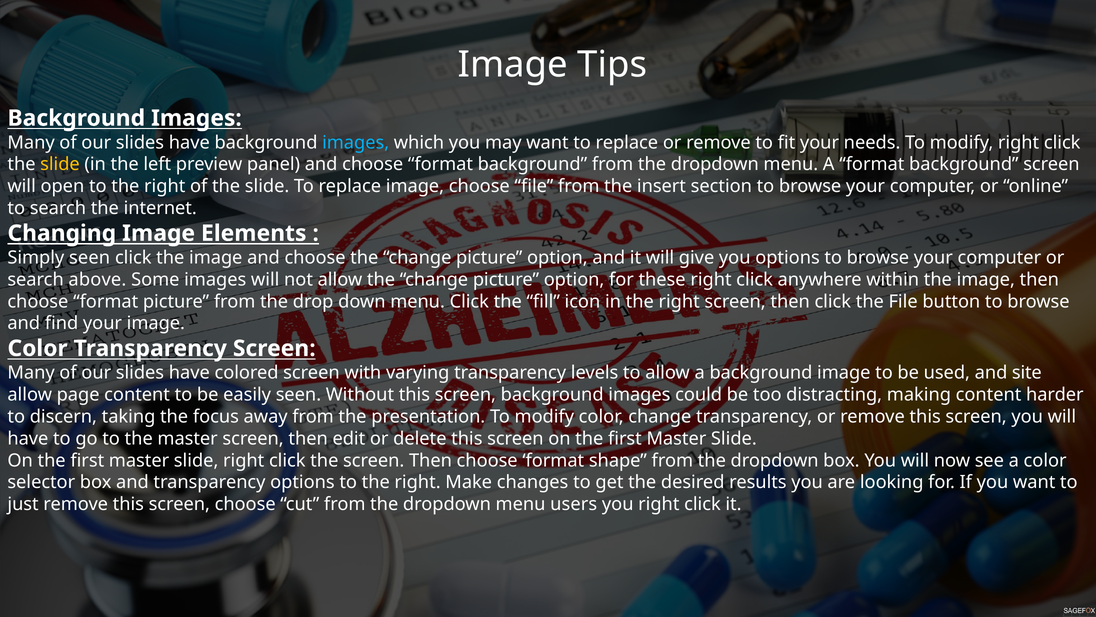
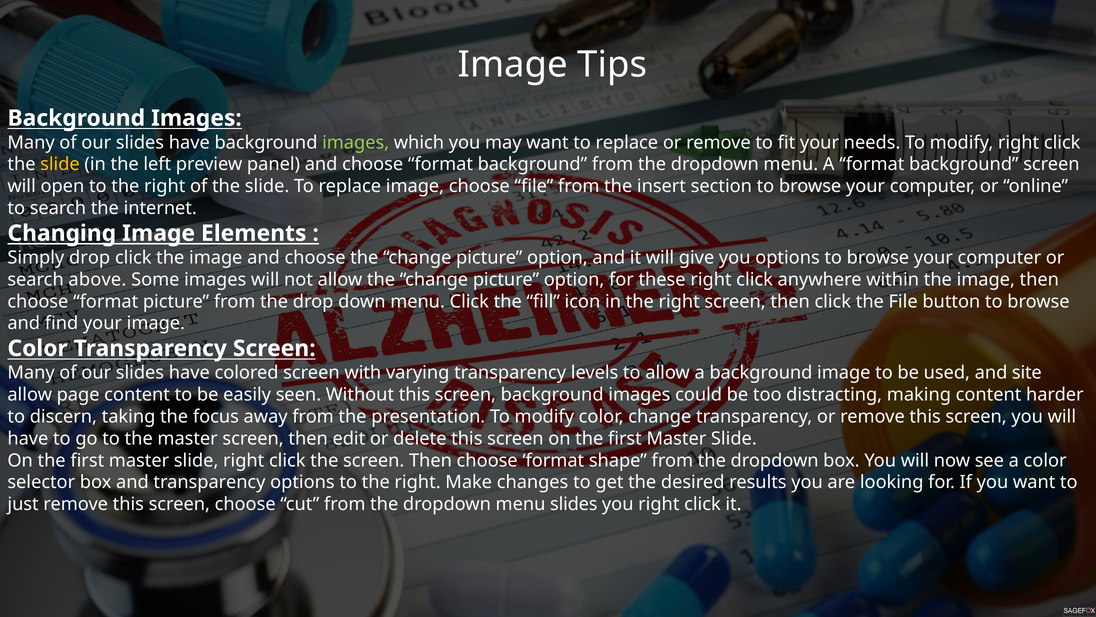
images at (356, 142) colour: light blue -> light green
Simply seen: seen -> drop
menu users: users -> slides
